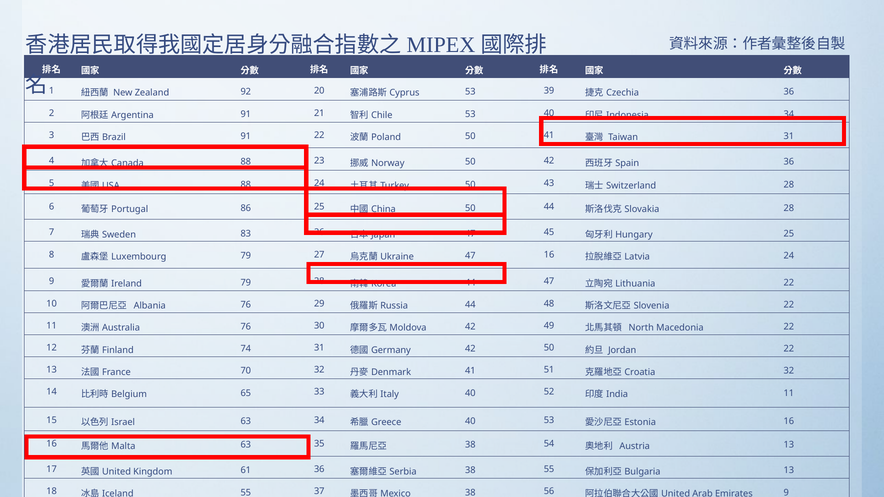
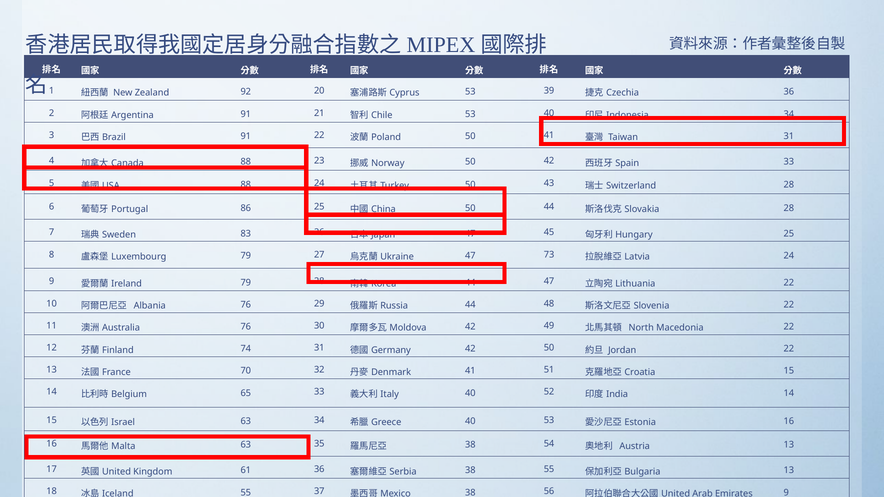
36 at (789, 162): 36 -> 33
47 16: 16 -> 73
32 at (789, 371): 32 -> 15
11 at (789, 393): 11 -> 14
